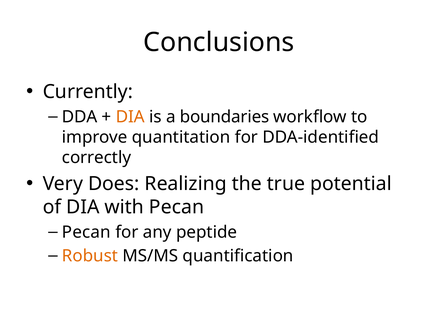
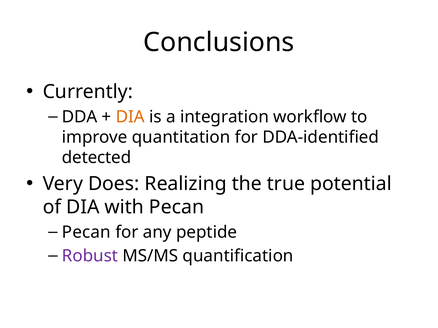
boundaries: boundaries -> integration
correctly: correctly -> detected
Robust colour: orange -> purple
